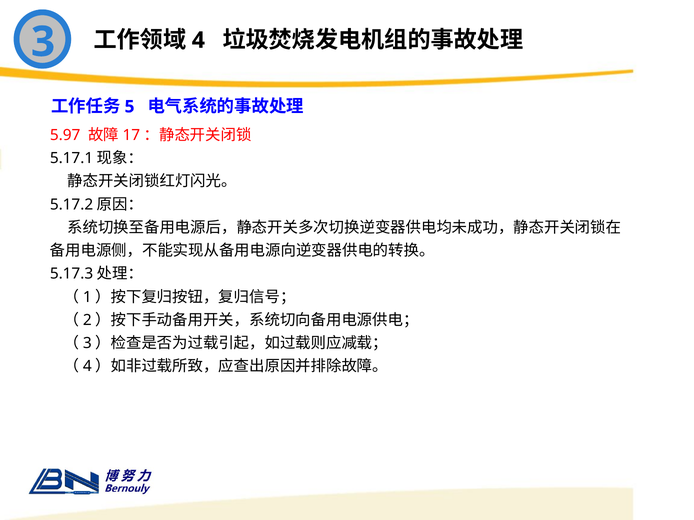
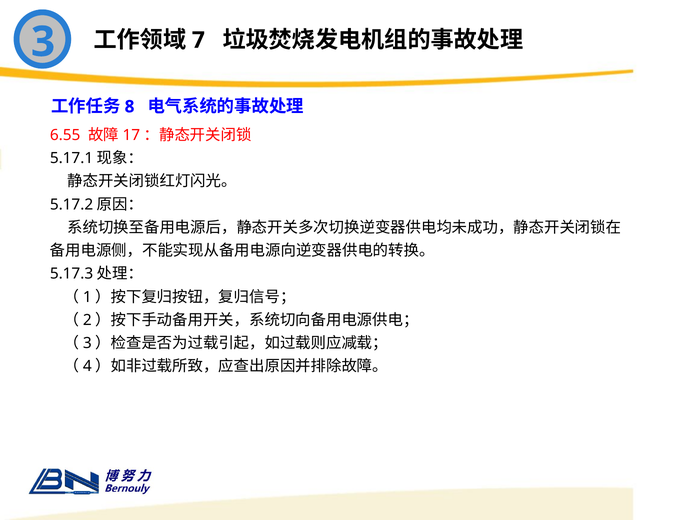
4: 4 -> 7
5: 5 -> 8
5.97: 5.97 -> 6.55
